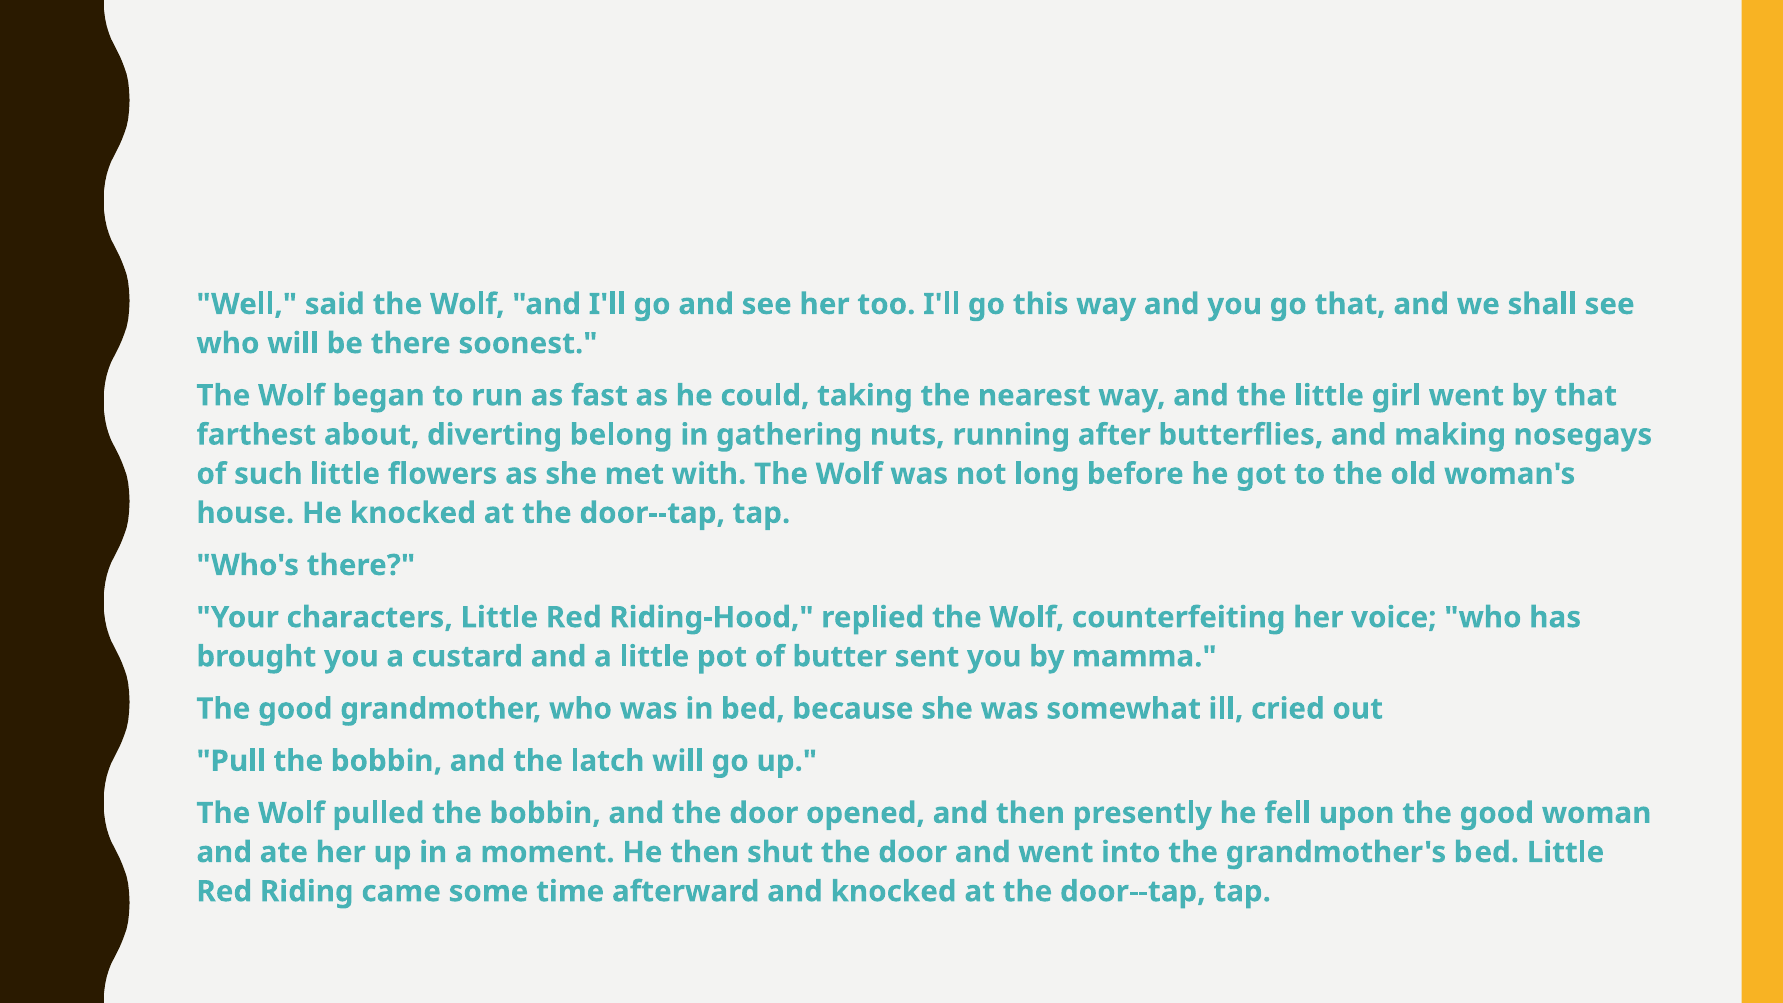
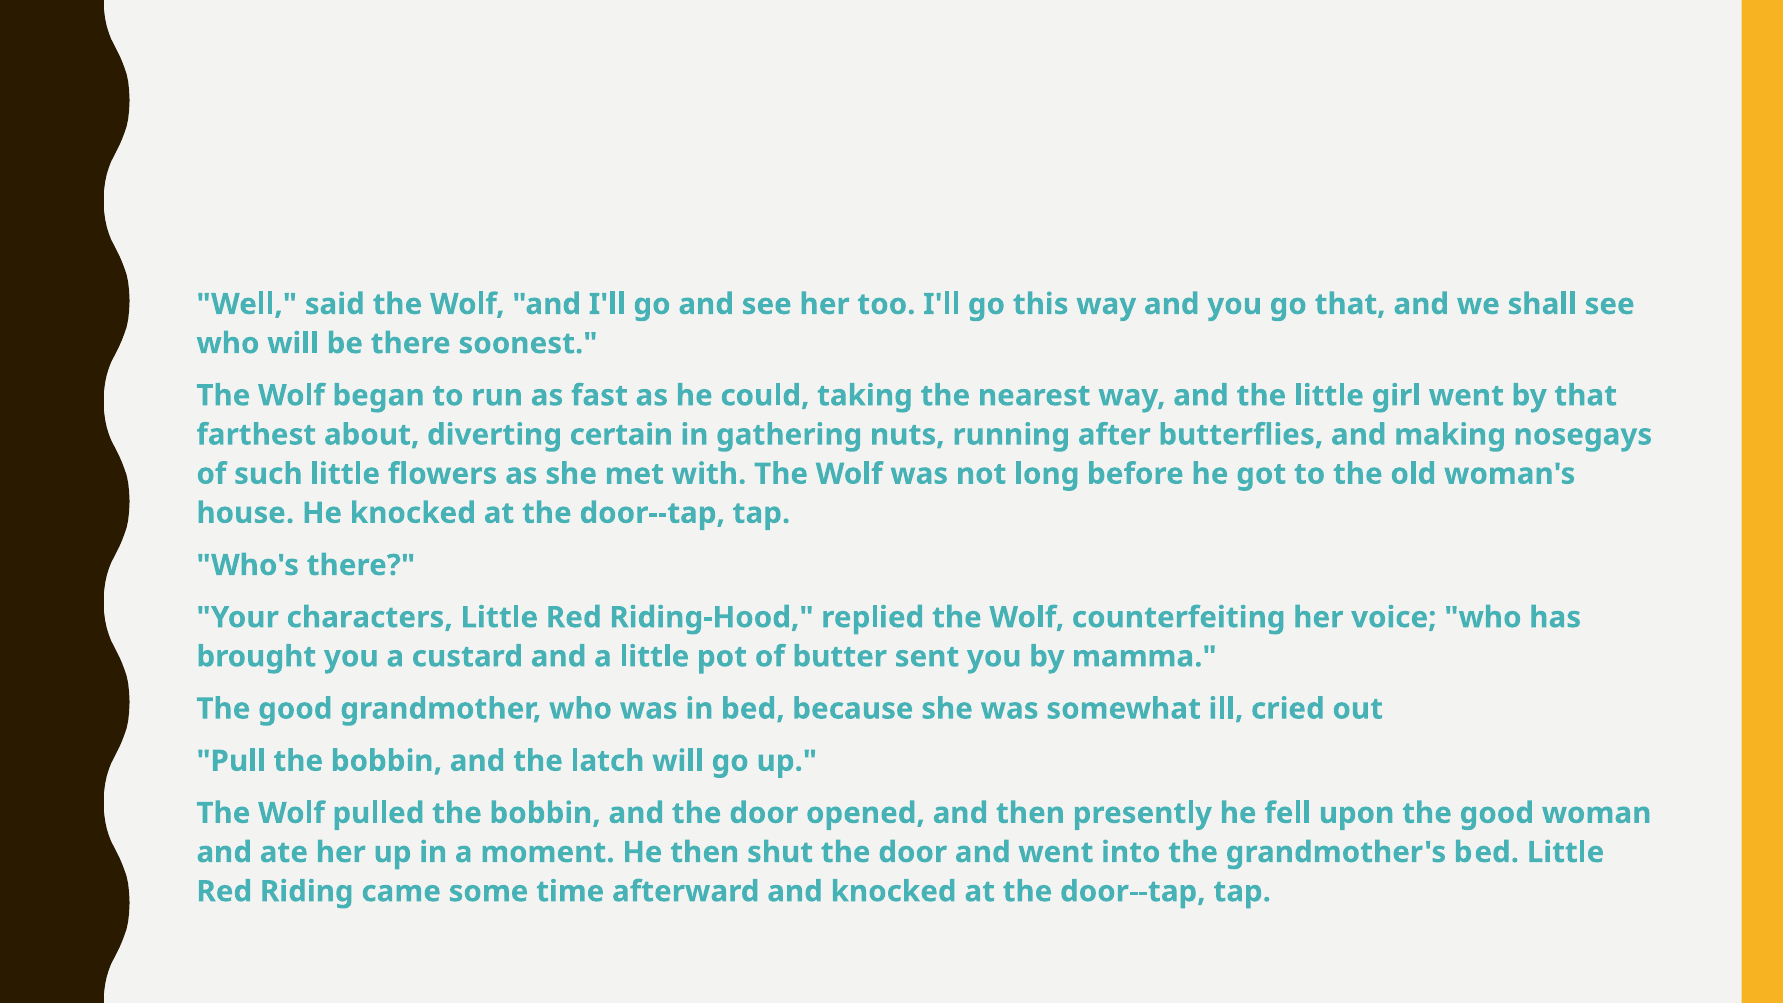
belong: belong -> certain
